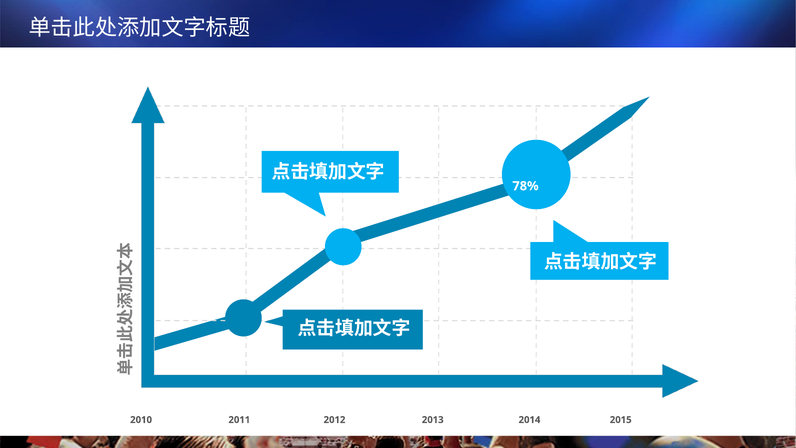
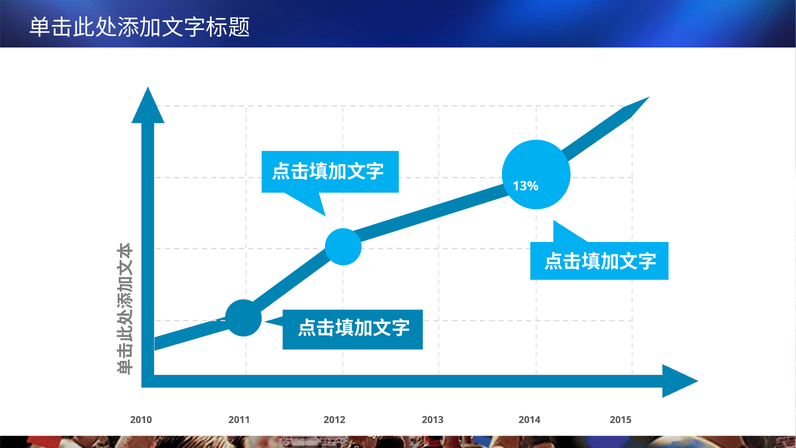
78%: 78% -> 13%
